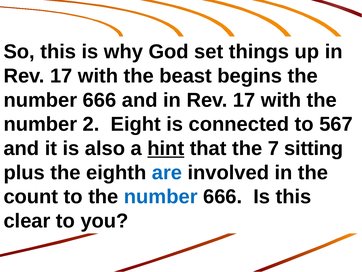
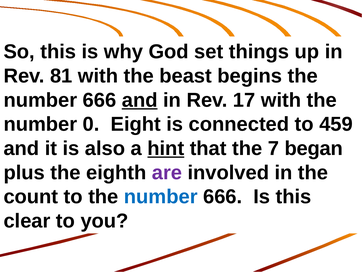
17 at (61, 76): 17 -> 81
and at (140, 100) underline: none -> present
2: 2 -> 0
567: 567 -> 459
sitting: sitting -> began
are colour: blue -> purple
